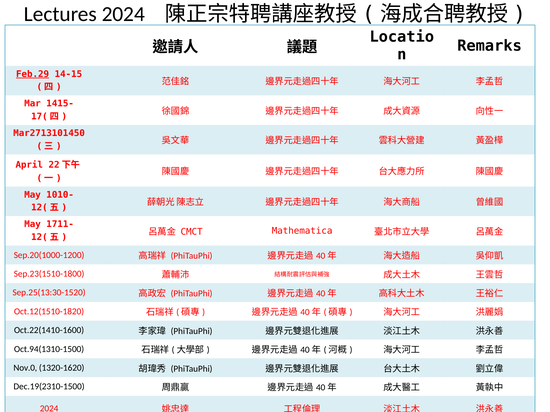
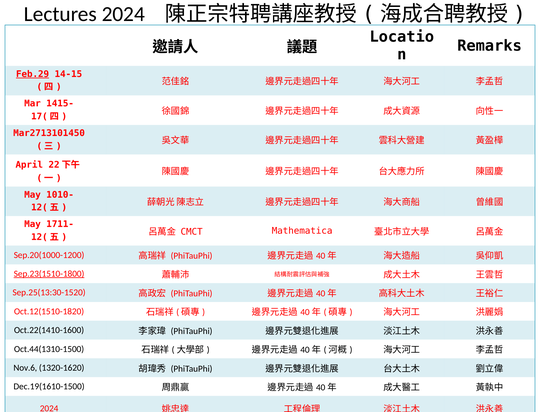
Sep.23(1510-1800 underline: none -> present
Oct.94(1310-1500: Oct.94(1310-1500 -> Oct.44(1310-1500
Nov.0: Nov.0 -> Nov.6
Dec.19(2310-1500: Dec.19(2310-1500 -> Dec.19(1610-1500
